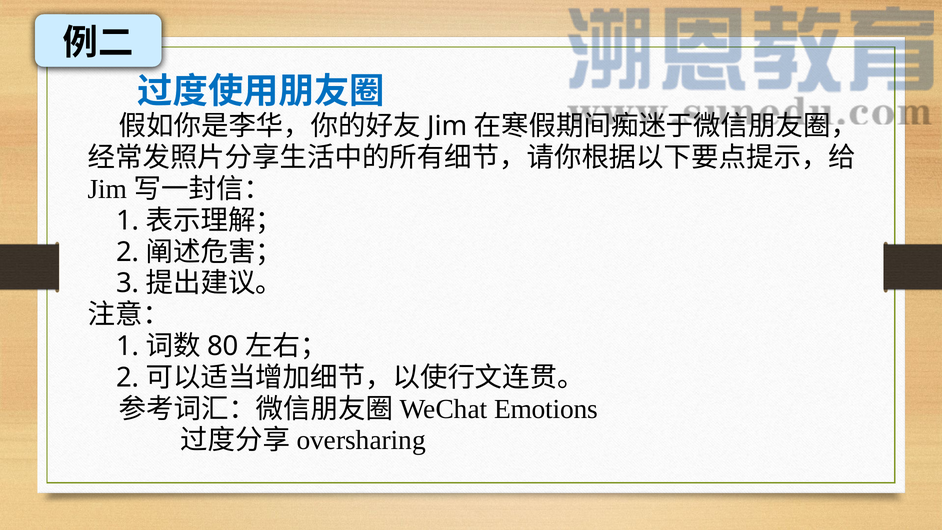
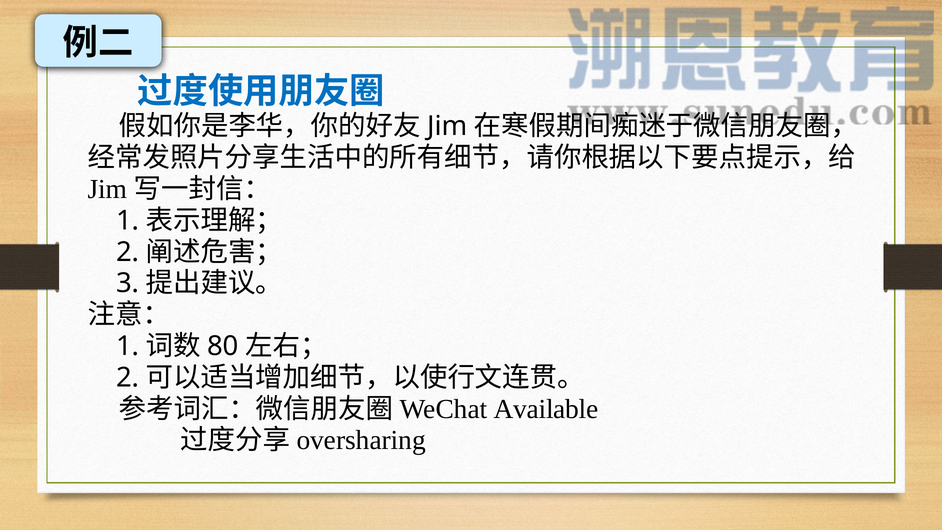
Emotions: Emotions -> Available
